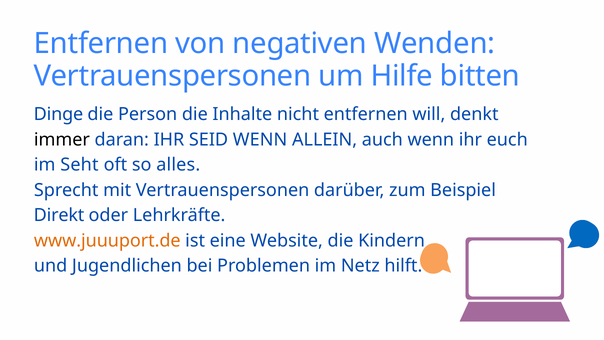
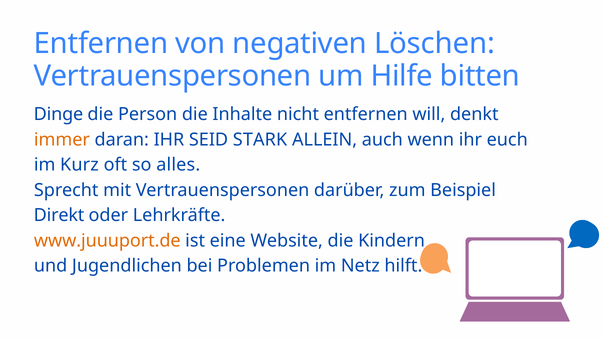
Wenden: Wenden -> Löschen
immer colour: black -> orange
SEID WENN: WENN -> STARK
Seht: Seht -> Kurz
